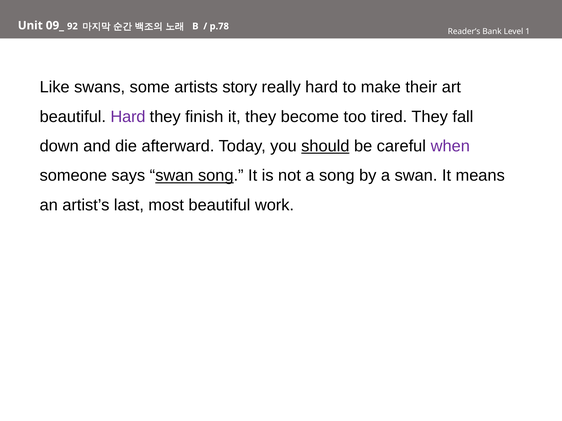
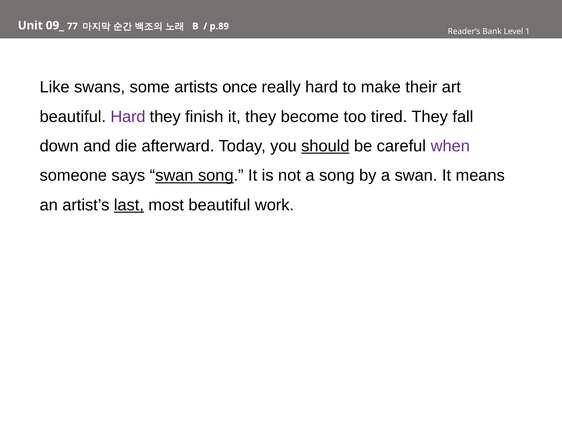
92: 92 -> 77
p.78: p.78 -> p.89
story: story -> once
last underline: none -> present
